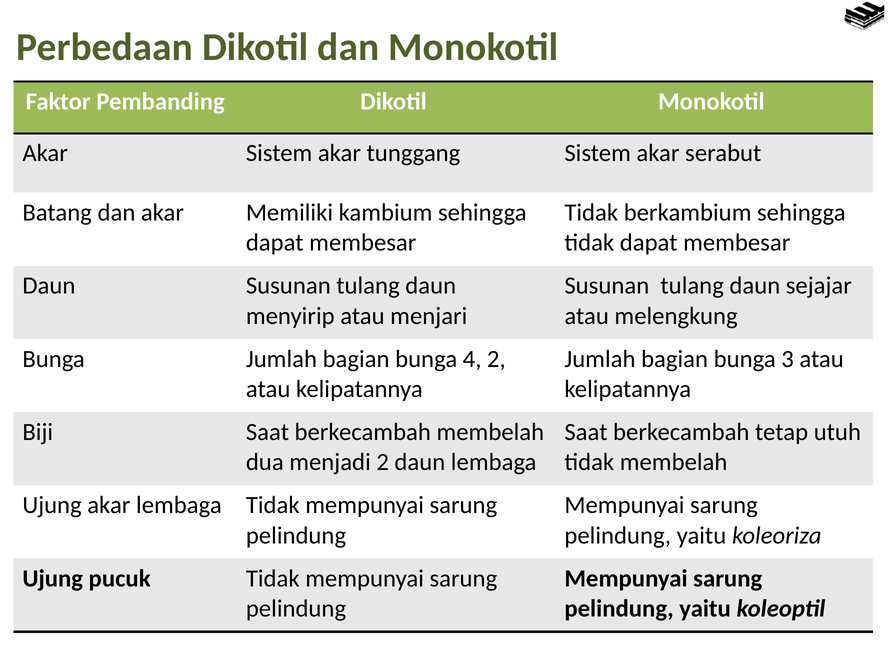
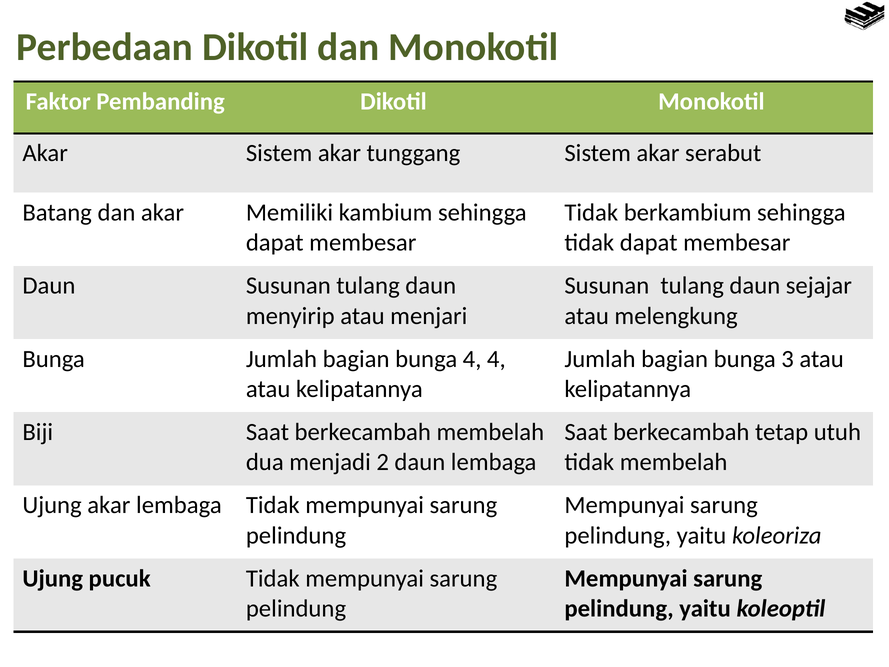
4 2: 2 -> 4
